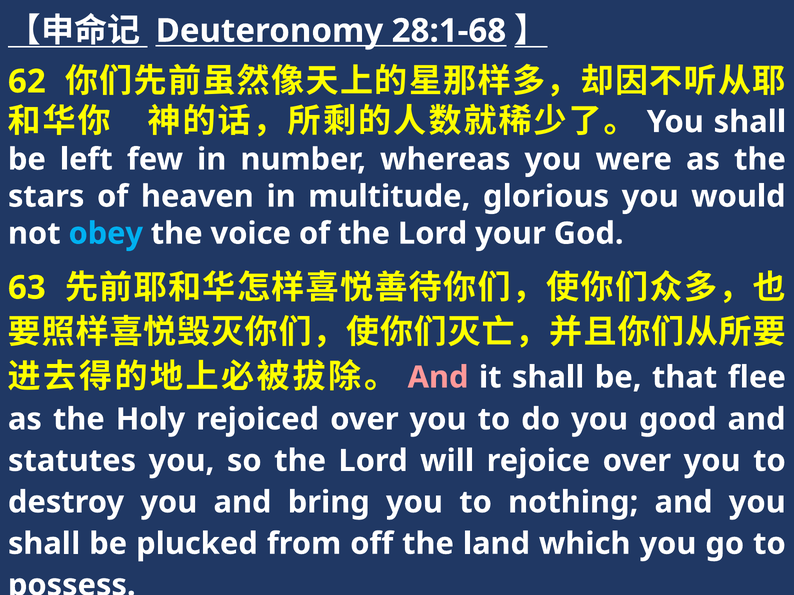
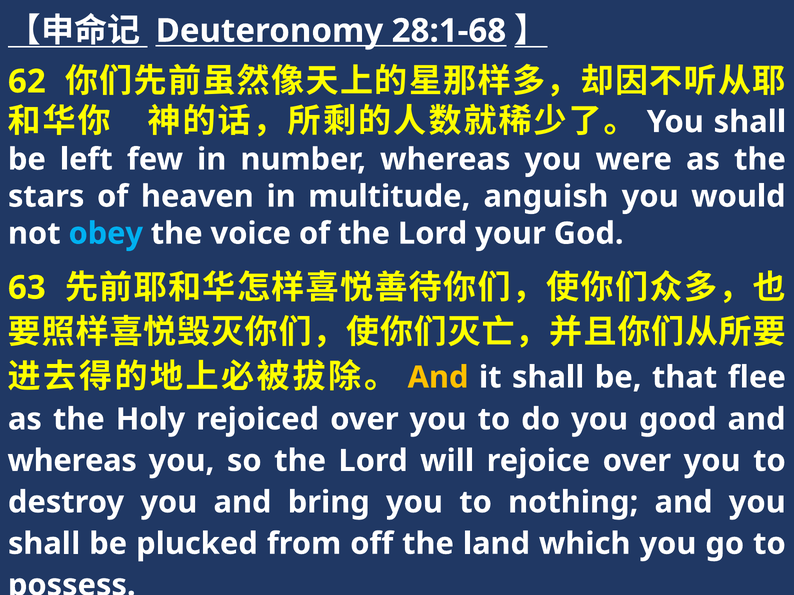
glorious: glorious -> anguish
And at (438, 378) colour: pink -> yellow
statutes at (72, 461): statutes -> whereas
